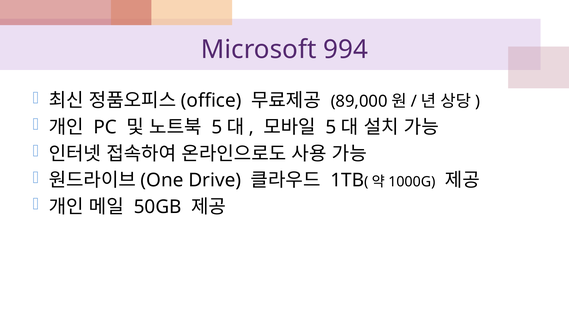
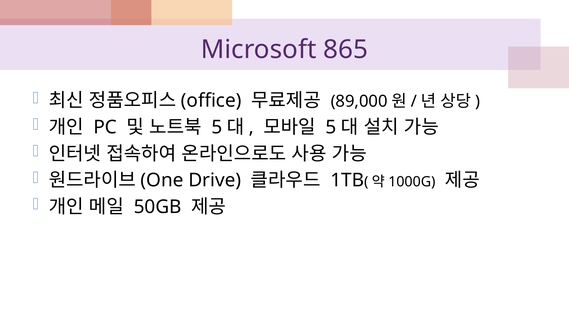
994: 994 -> 865
